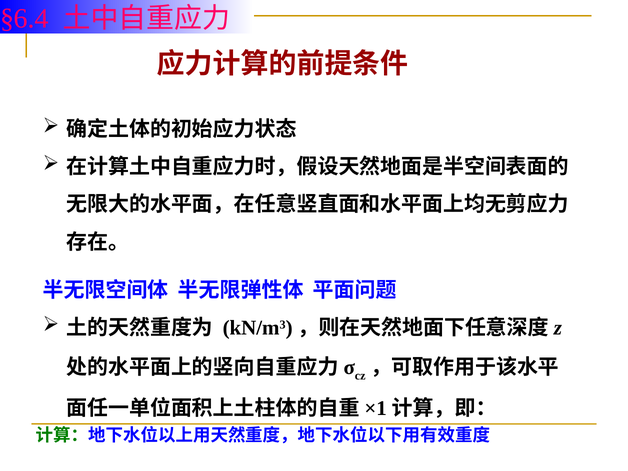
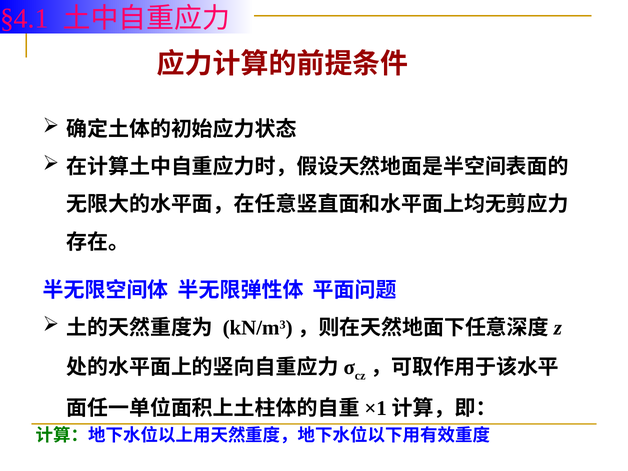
§6.4: §6.4 -> §4.1
